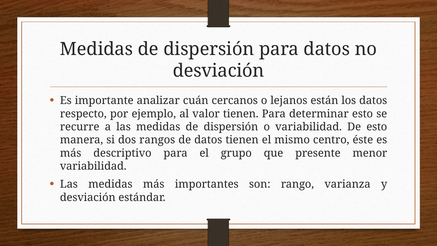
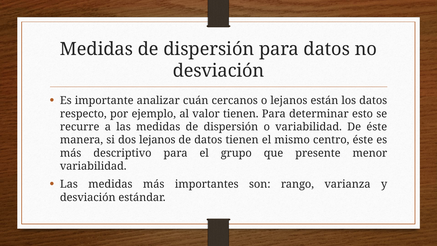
De esto: esto -> éste
dos rangos: rangos -> lejanos
